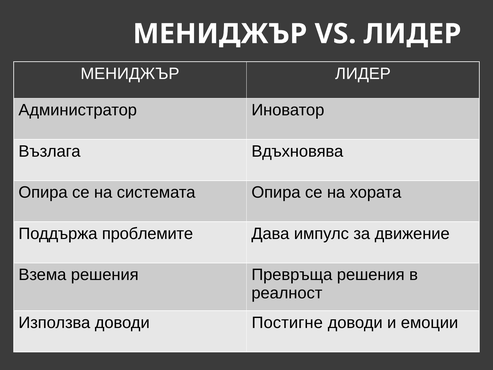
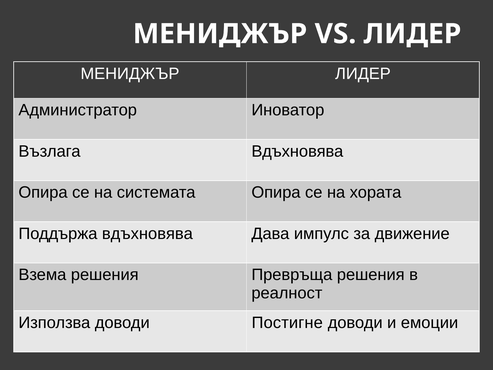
Поддържа проблемите: проблемите -> вдъхновява
